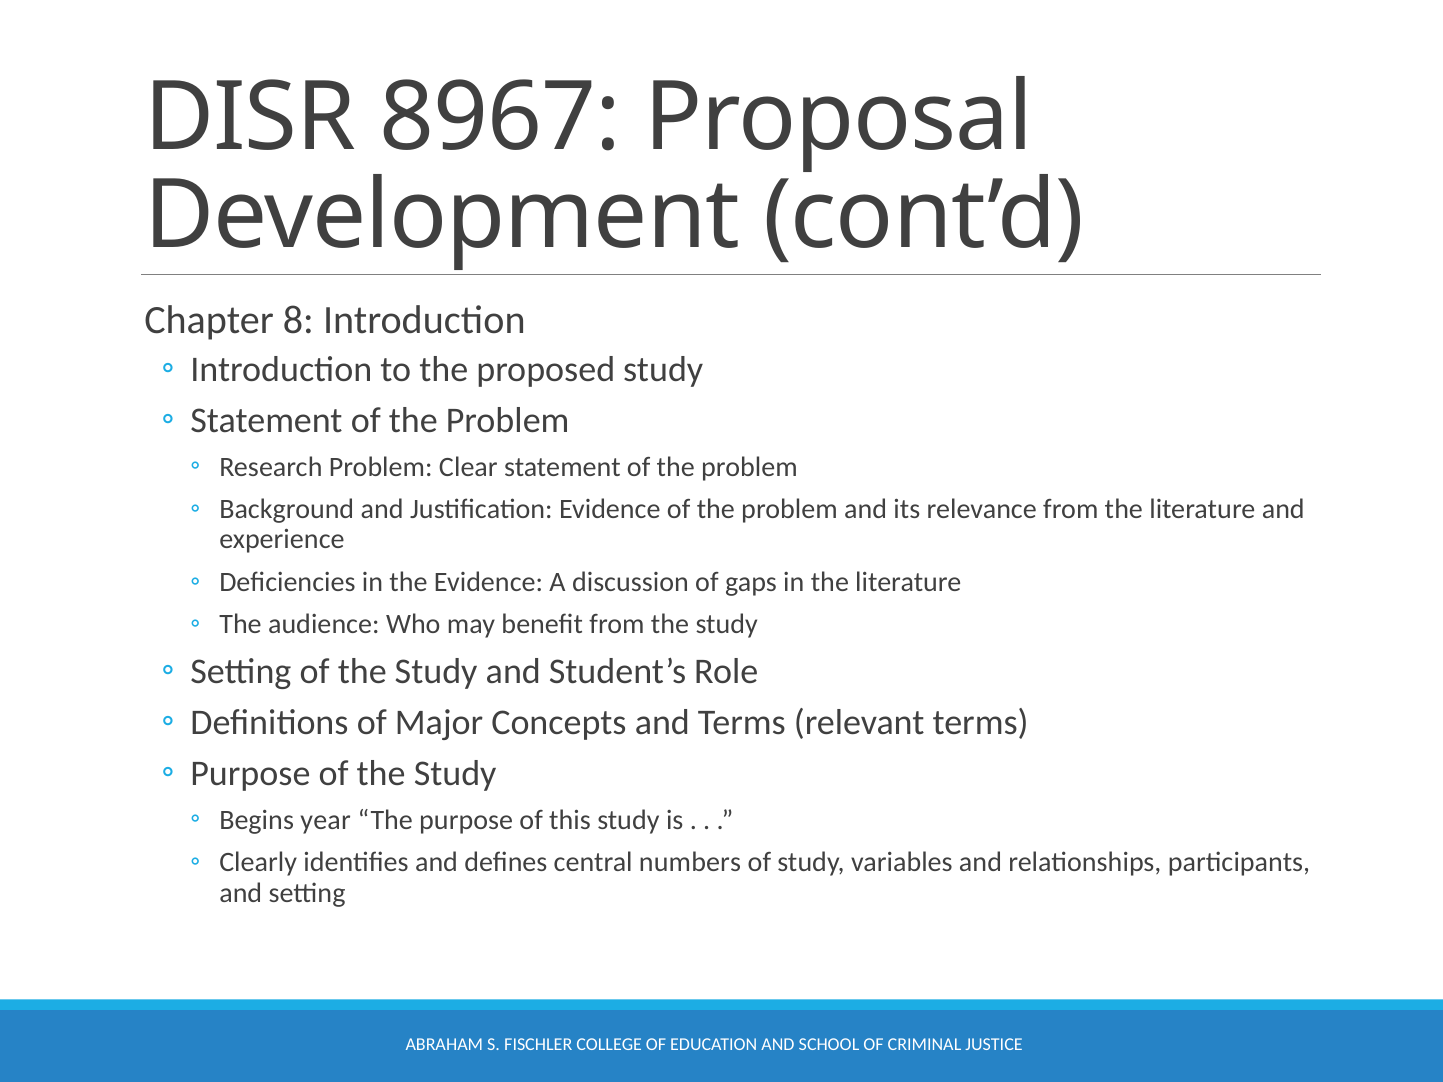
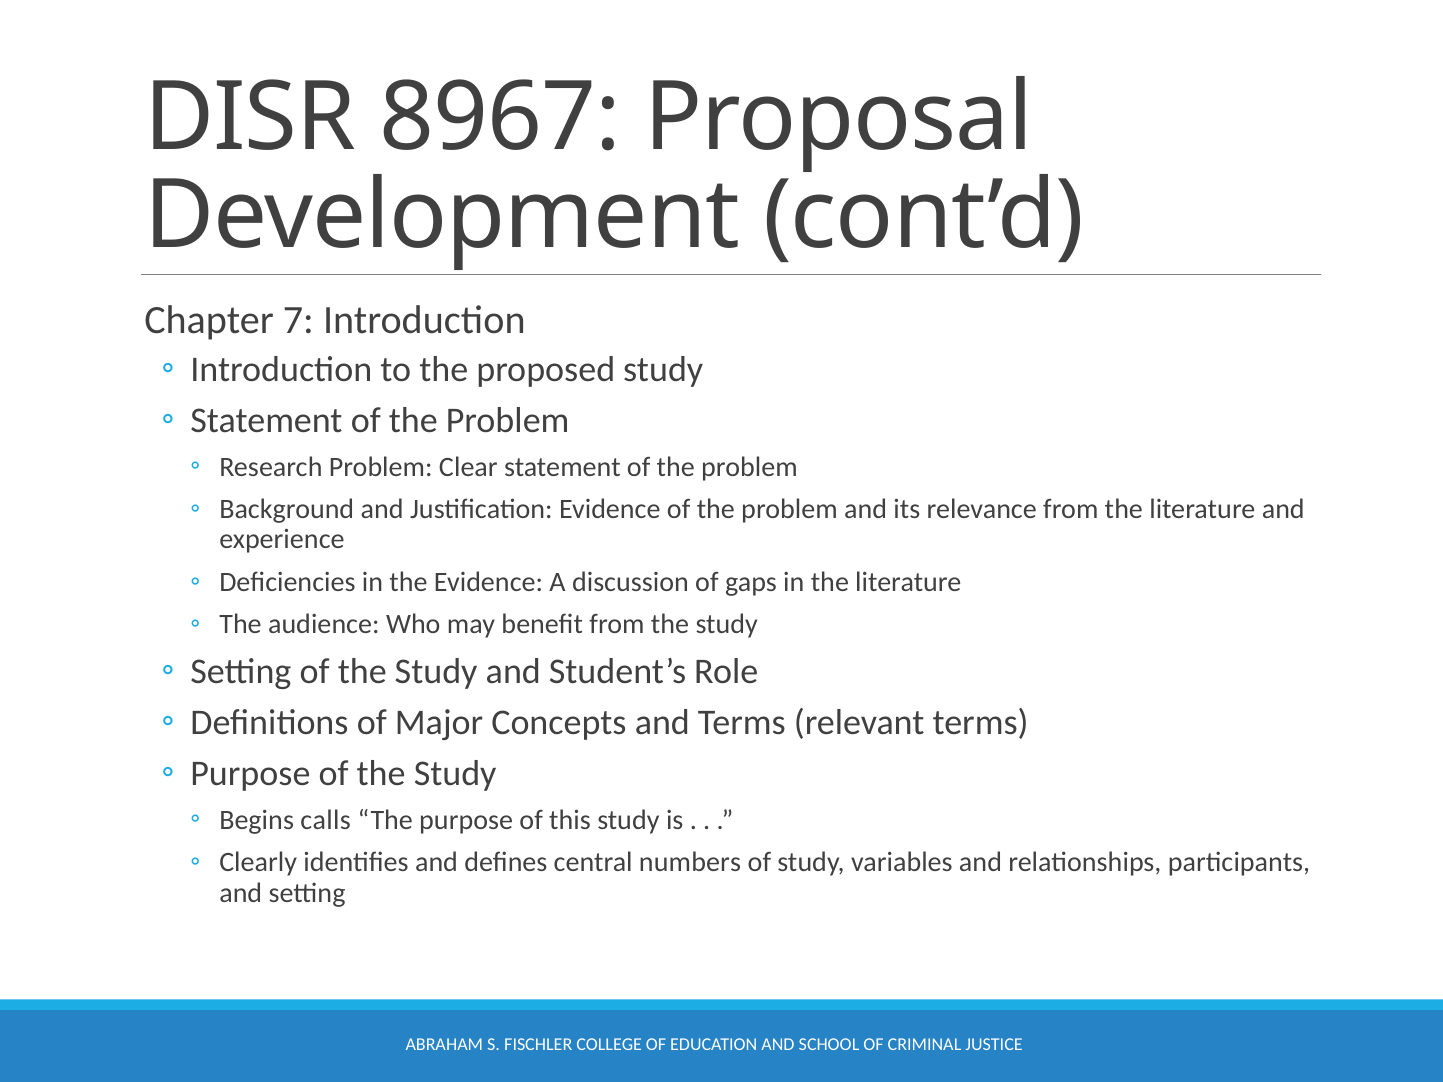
8: 8 -> 7
year: year -> calls
